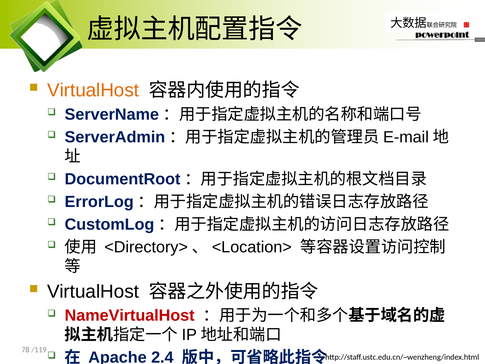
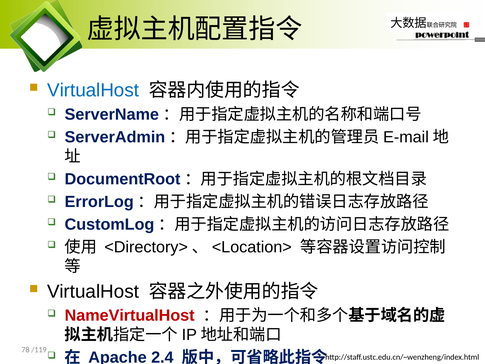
VirtualHost at (93, 90) colour: orange -> blue
